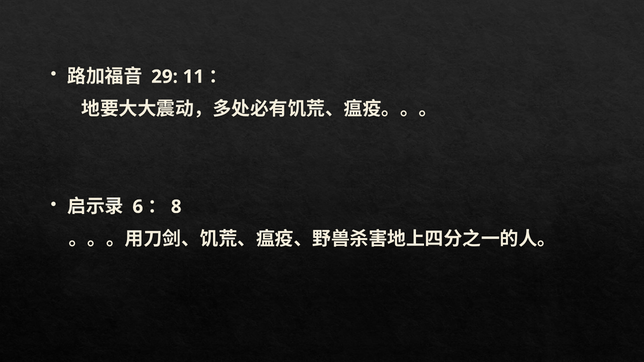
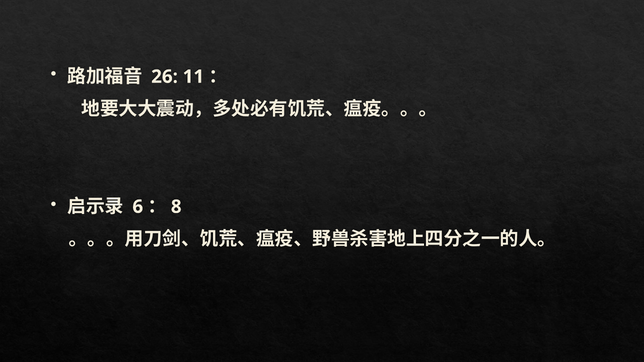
29: 29 -> 26
